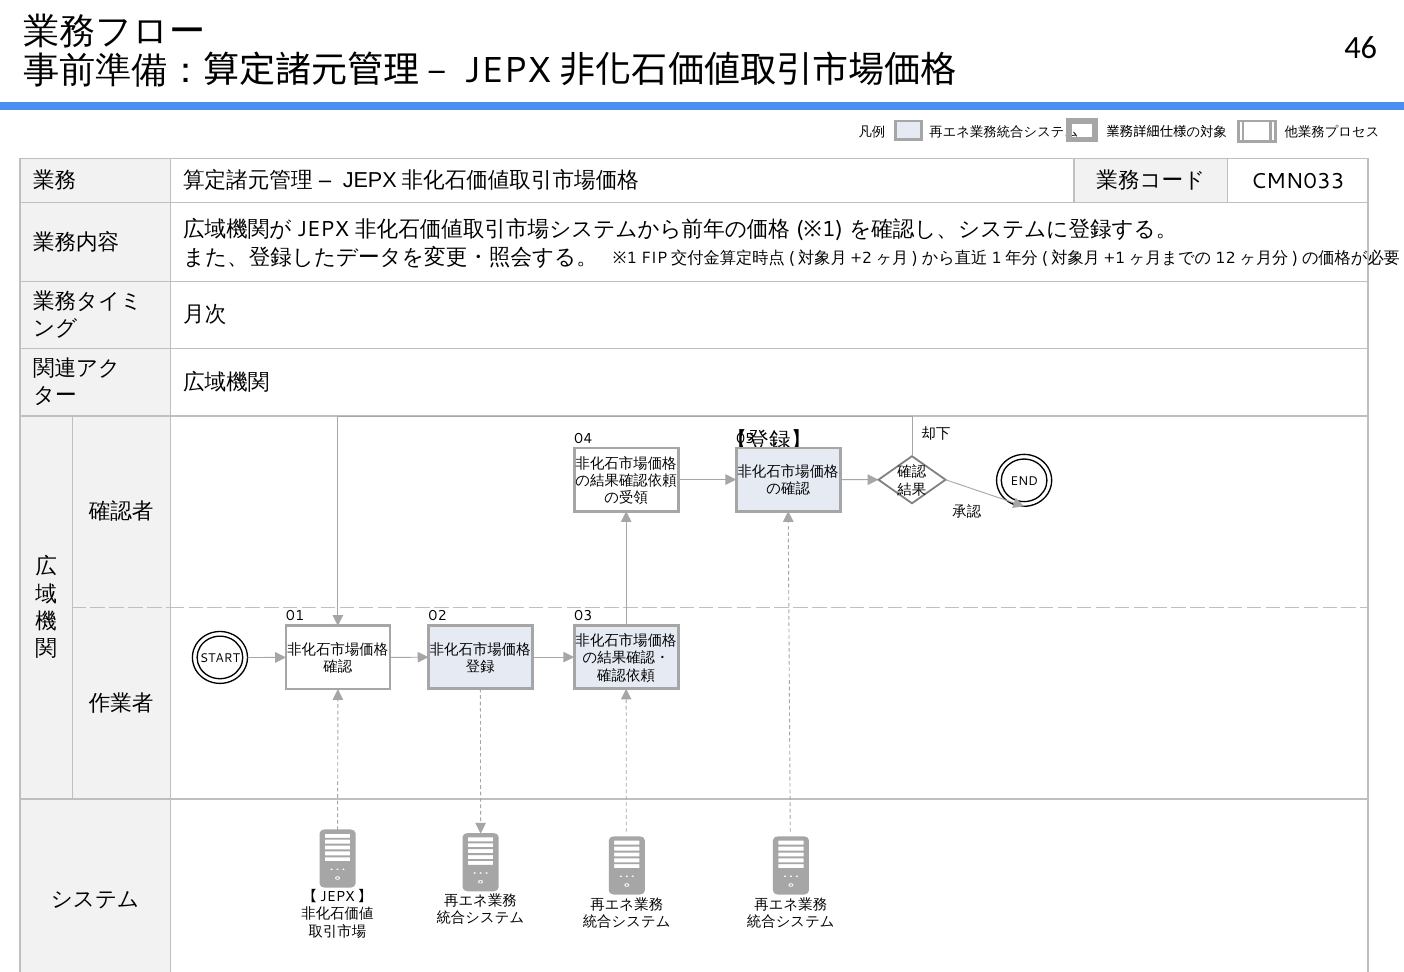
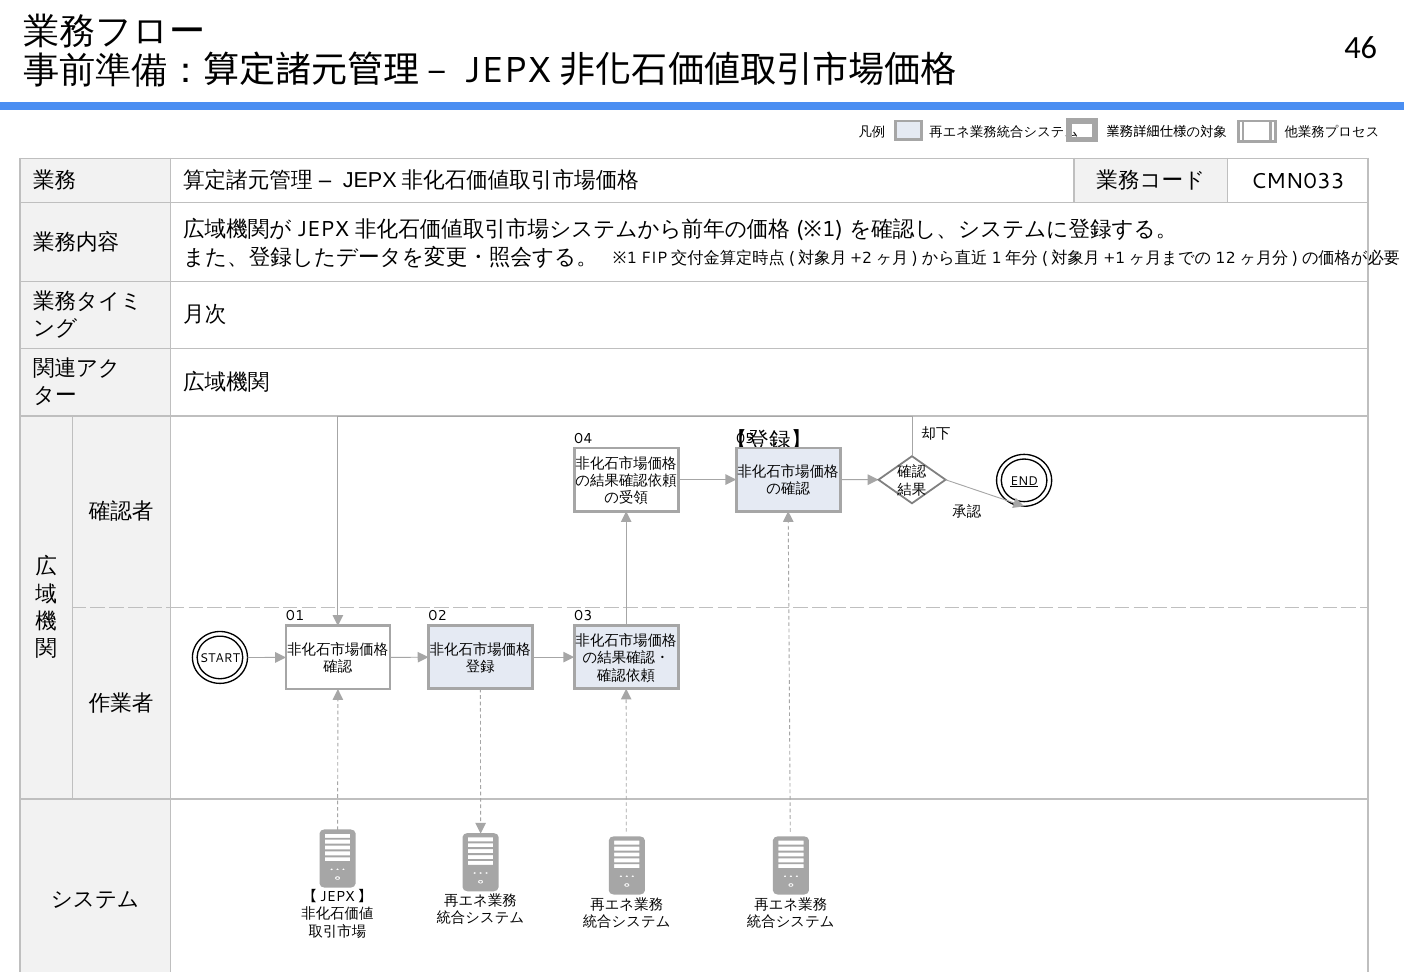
END underline: none -> present
